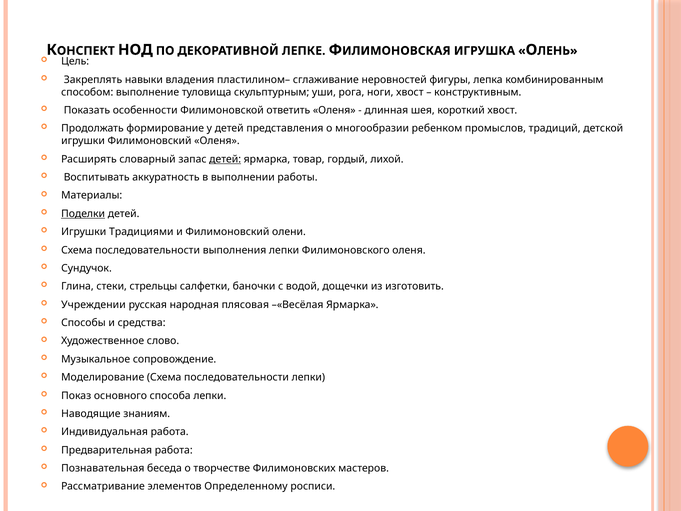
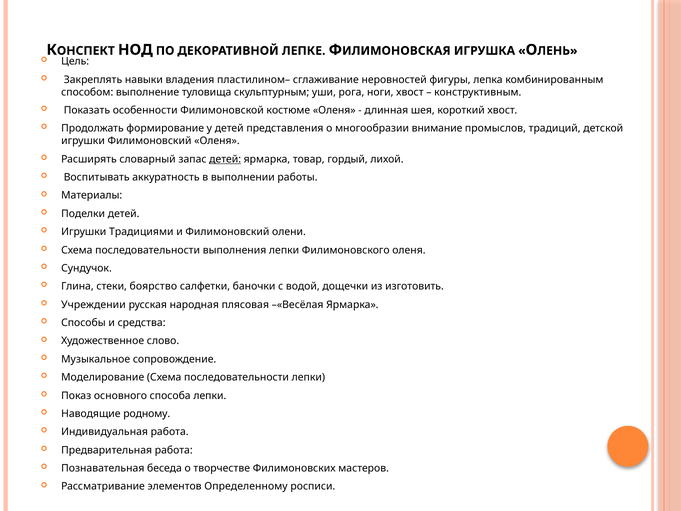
ответить: ответить -> костюме
ребенком: ребенком -> внимание
Поделки underline: present -> none
стрельцы: стрельцы -> боярство
знаниям: знаниям -> родному
